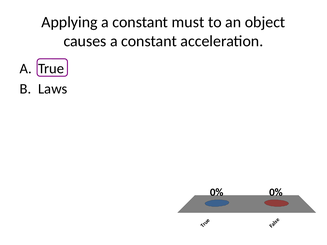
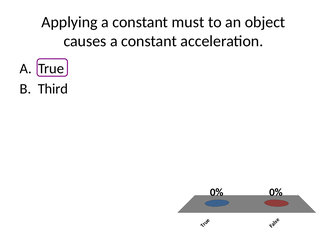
Laws: Laws -> Third
